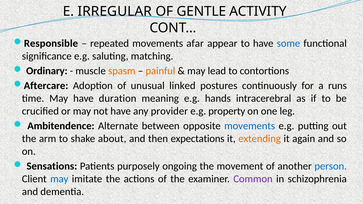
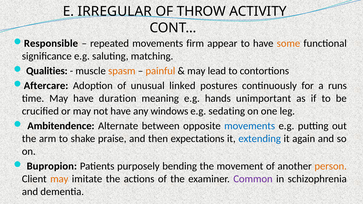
GENTLE: GENTLE -> THROW
afar: afar -> firm
some colour: blue -> orange
Ordinary: Ordinary -> Qualities
intracerebral: intracerebral -> unimportant
provider: provider -> windows
property: property -> sedating
about: about -> praise
extending colour: orange -> blue
Sensations: Sensations -> Bupropion
ongoing: ongoing -> bending
person colour: blue -> orange
may at (59, 179) colour: blue -> orange
